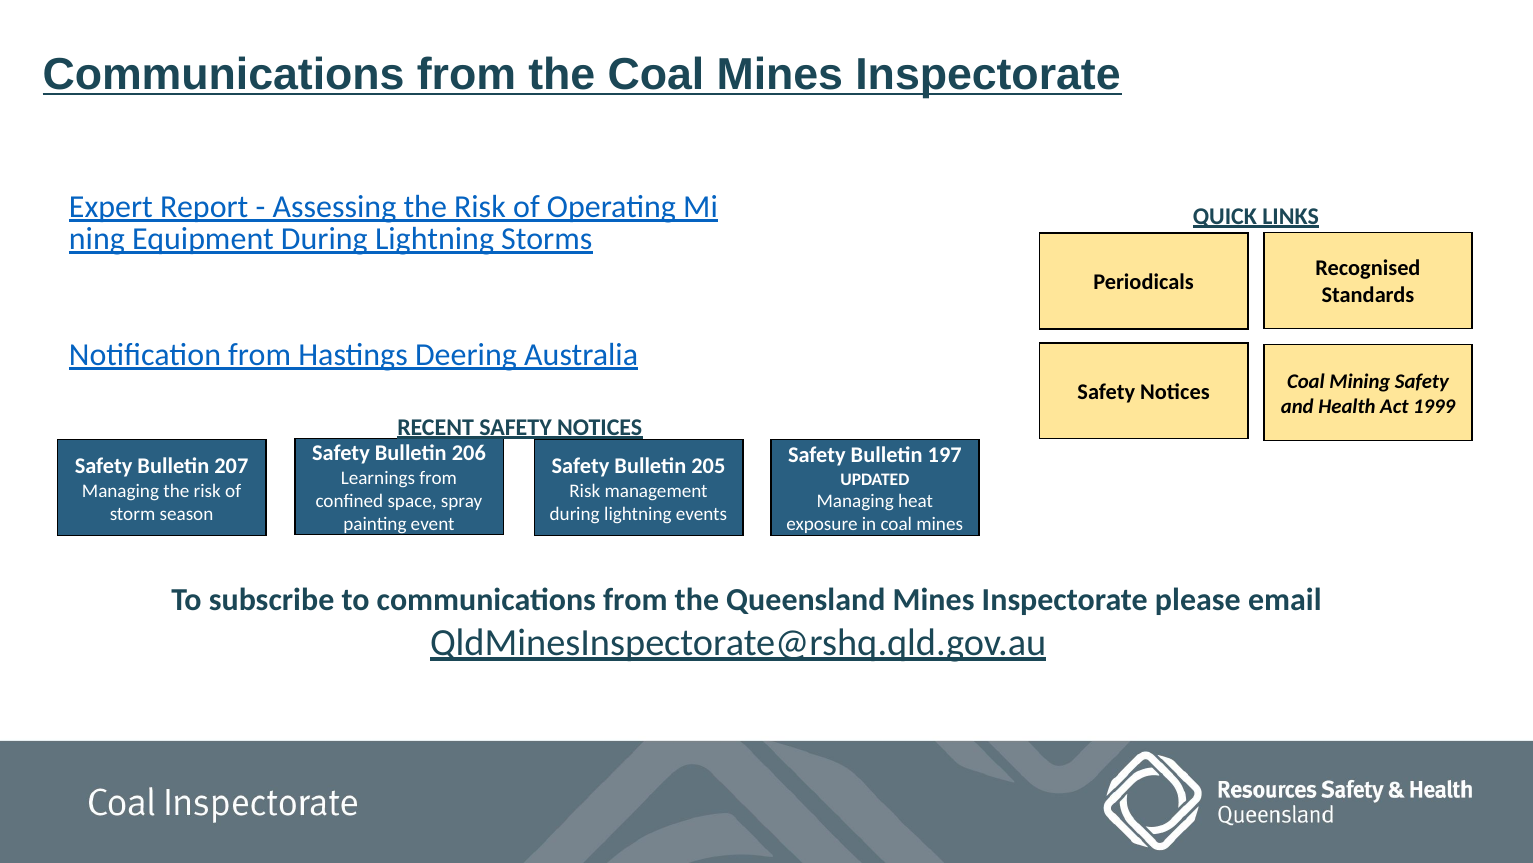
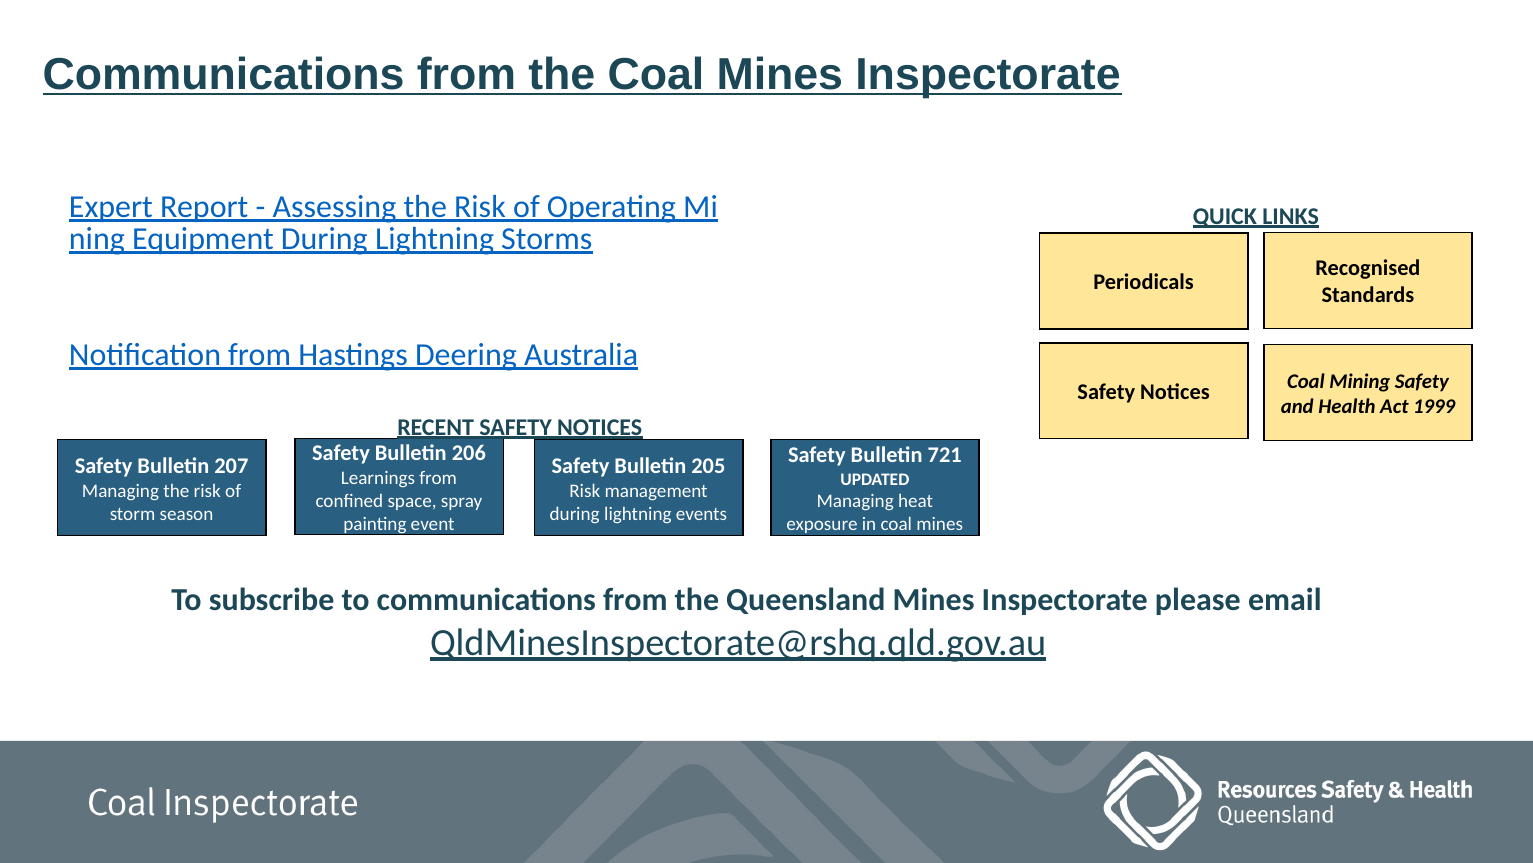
197: 197 -> 721
